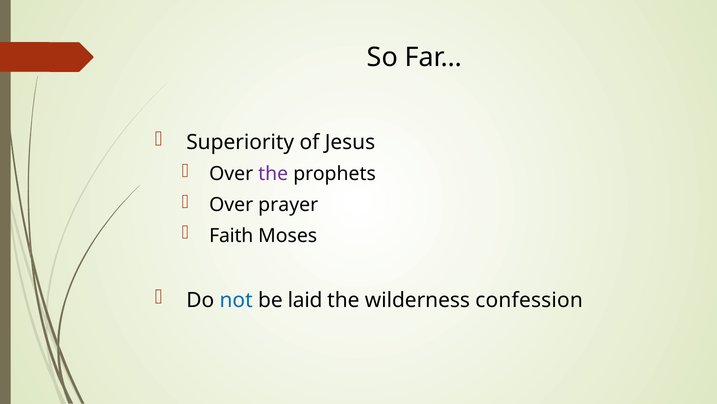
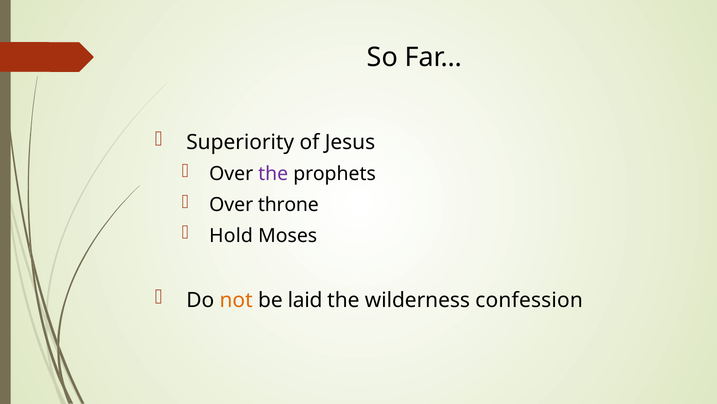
prayer: prayer -> throne
Faith: Faith -> Hold
not colour: blue -> orange
